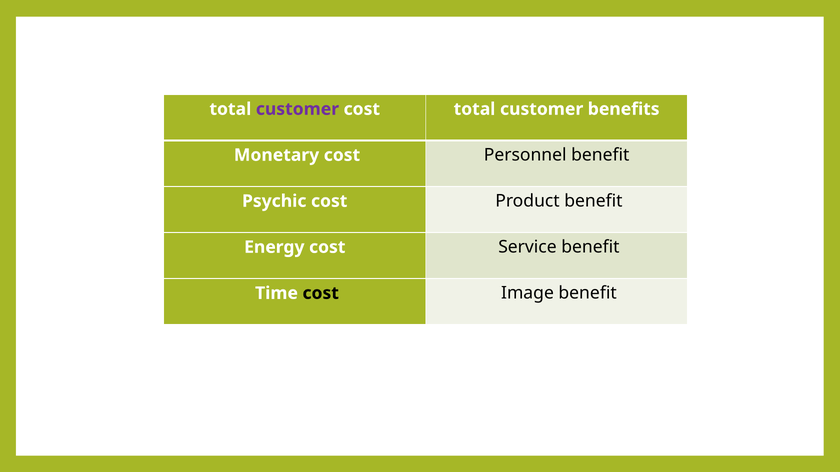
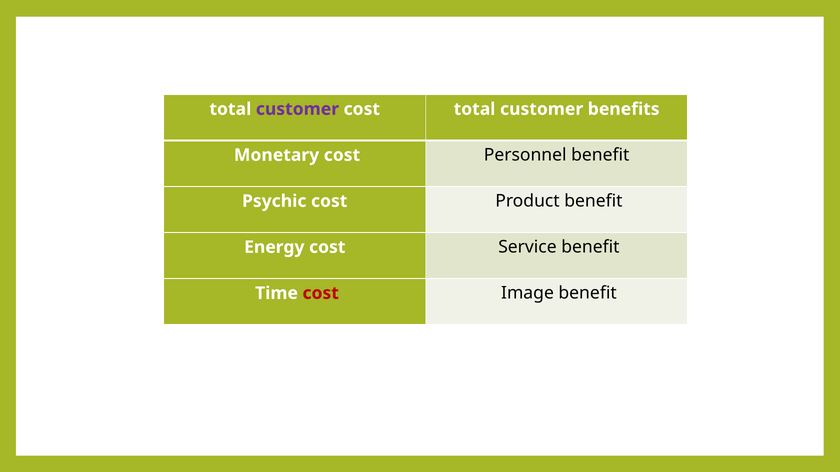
cost at (321, 293) colour: black -> red
